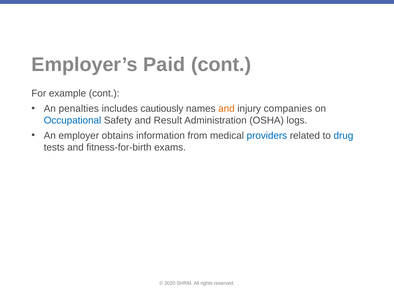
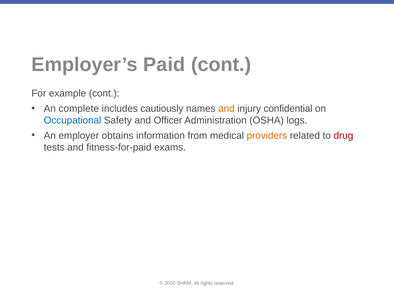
penalties: penalties -> complete
companies: companies -> confidential
Result: Result -> Officer
providers colour: blue -> orange
drug colour: blue -> red
fitness-for-birth: fitness-for-birth -> fitness-for-paid
